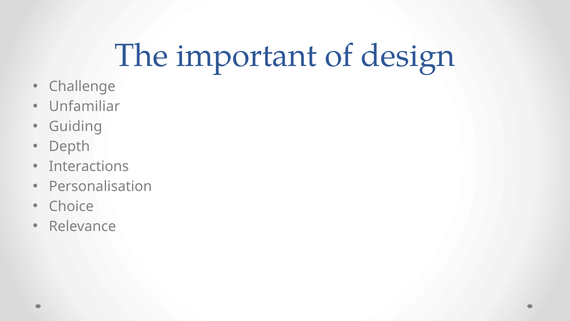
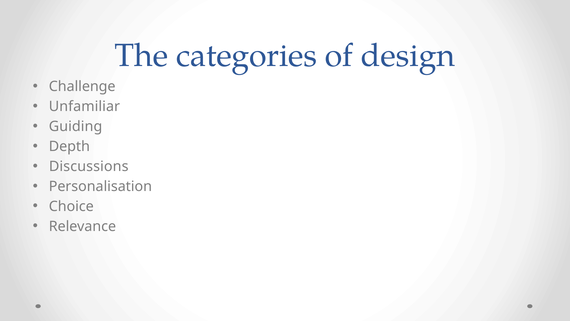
important: important -> categories
Interactions: Interactions -> Discussions
